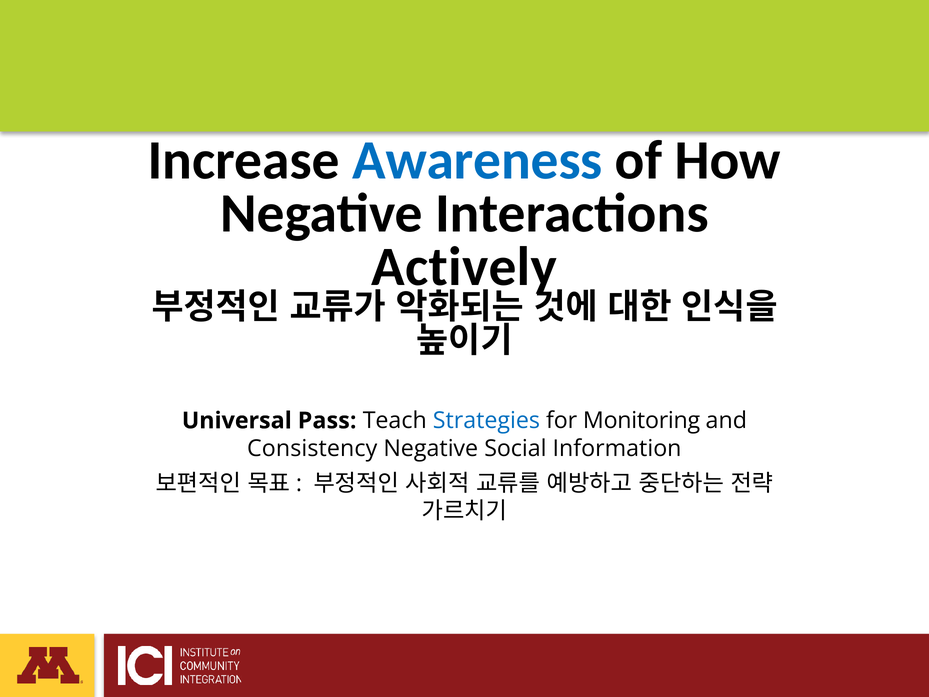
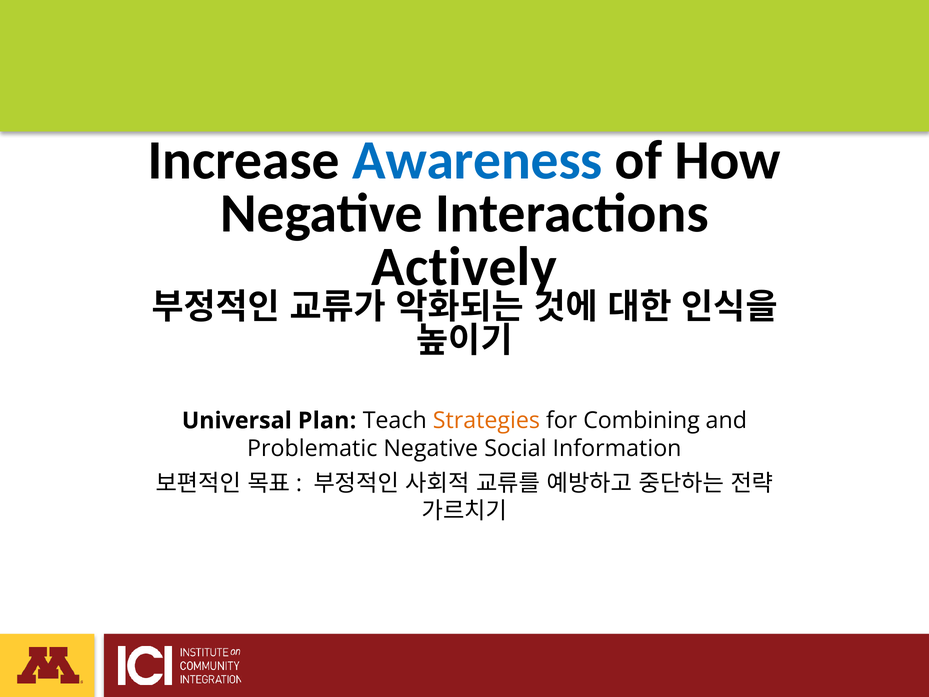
Pass: Pass -> Plan
Strategies colour: blue -> orange
Monitoring: Monitoring -> Combining
Consistency: Consistency -> Problematic
